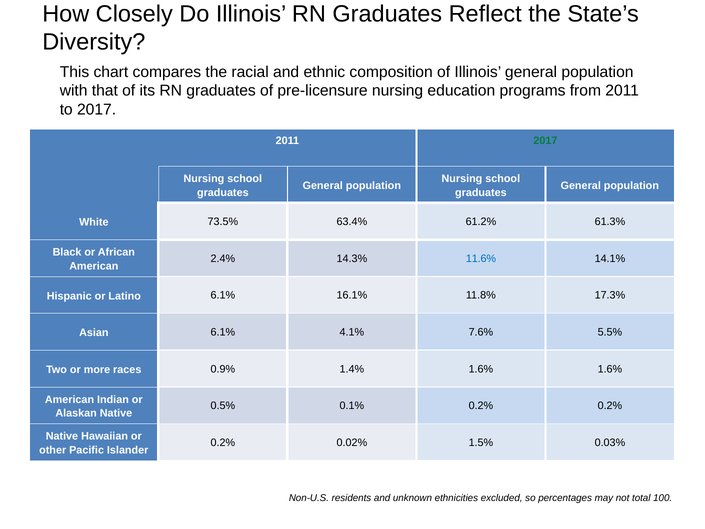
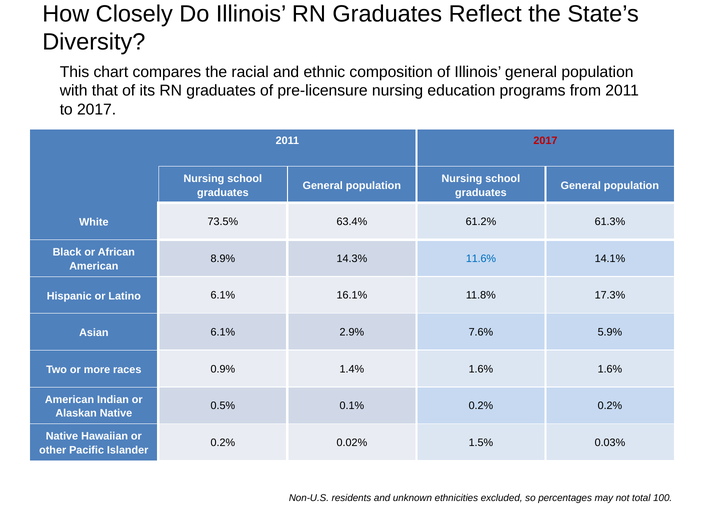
2017 at (545, 141) colour: green -> red
2.4%: 2.4% -> 8.9%
4.1%: 4.1% -> 2.9%
5.5%: 5.5% -> 5.9%
